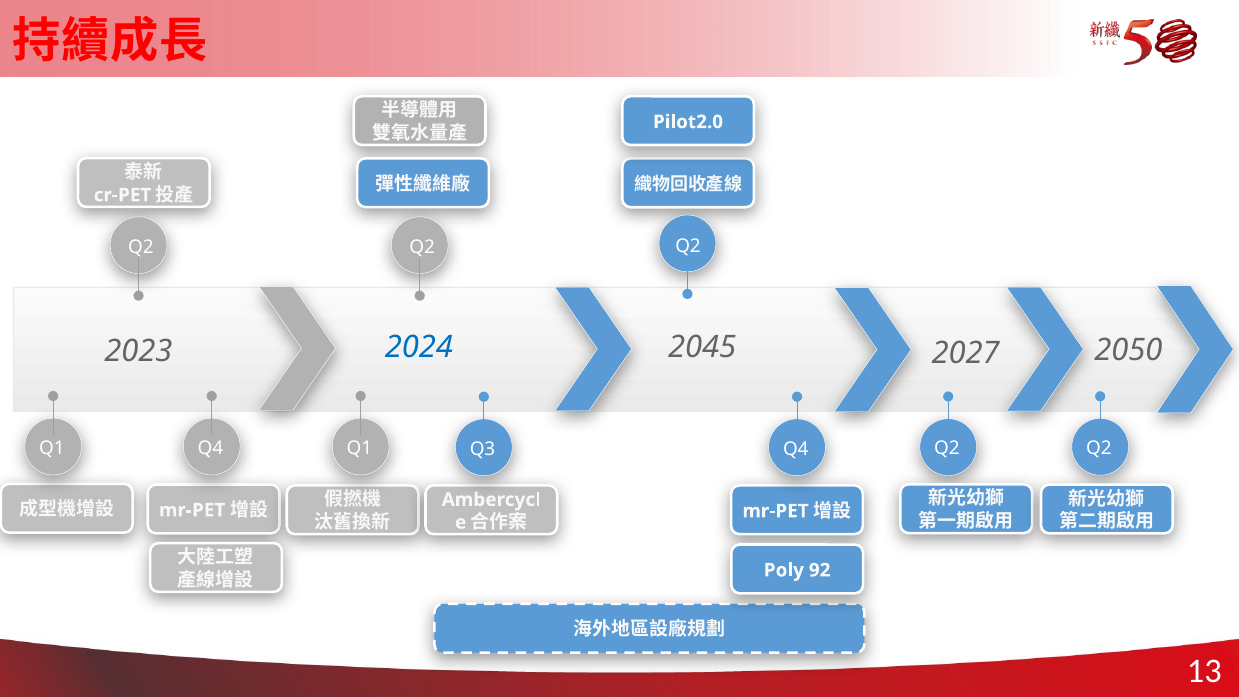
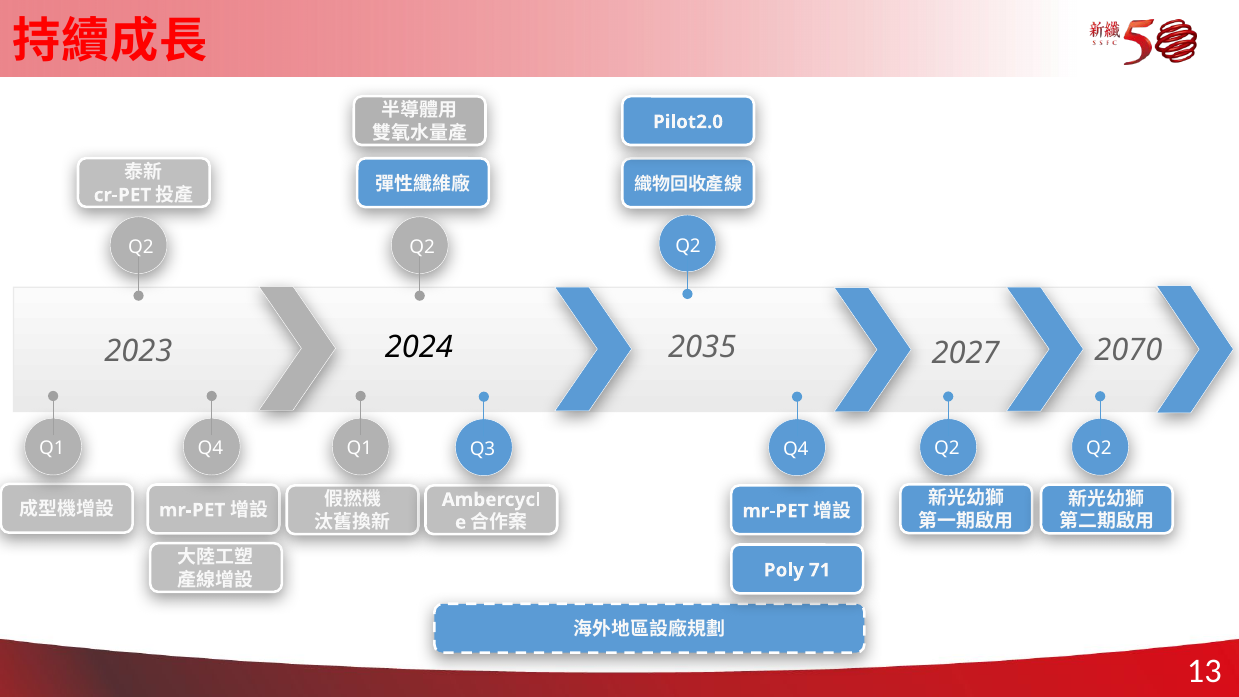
2024 at (419, 347) colour: blue -> black
2045: 2045 -> 2035
2050: 2050 -> 2070
92: 92 -> 71
